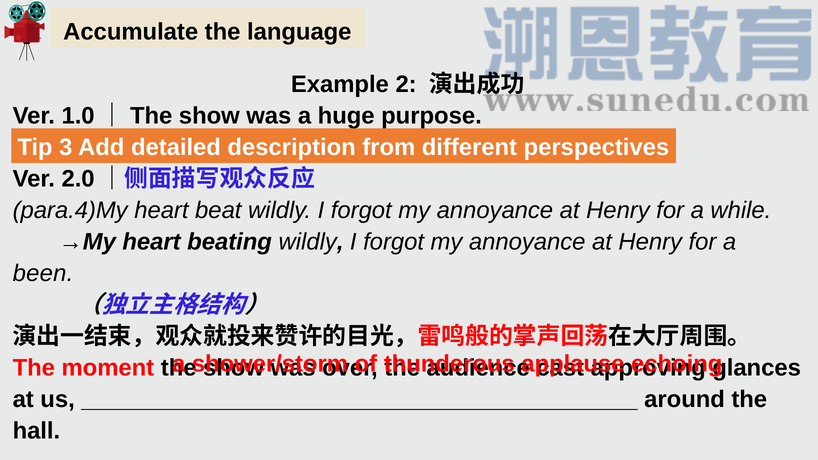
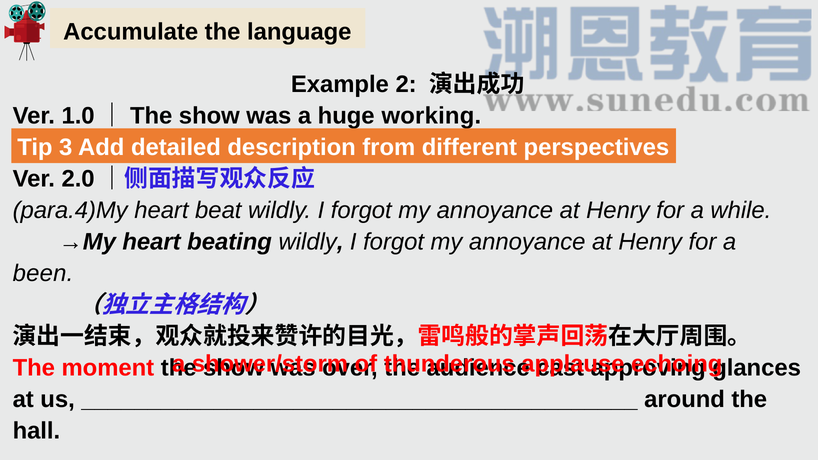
purpose: purpose -> working
